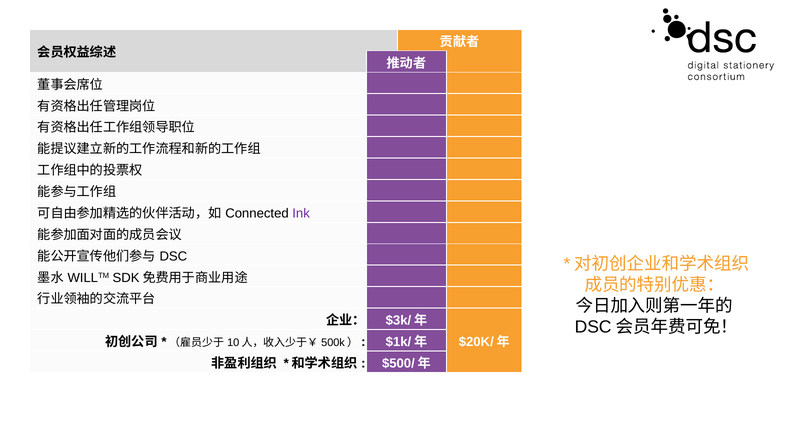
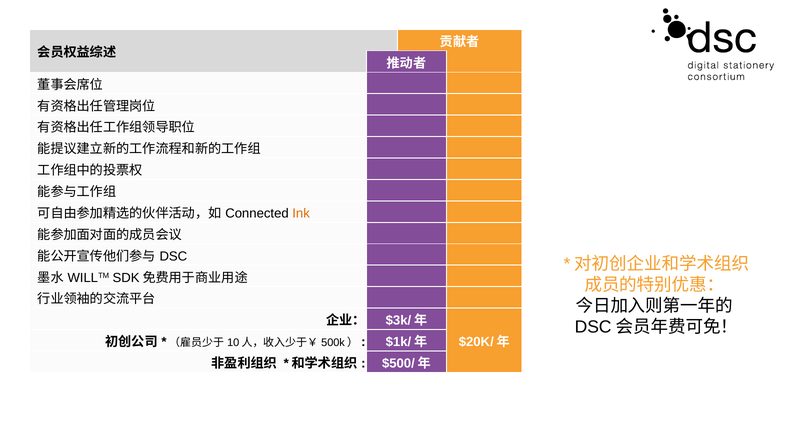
Ink colour: purple -> orange
